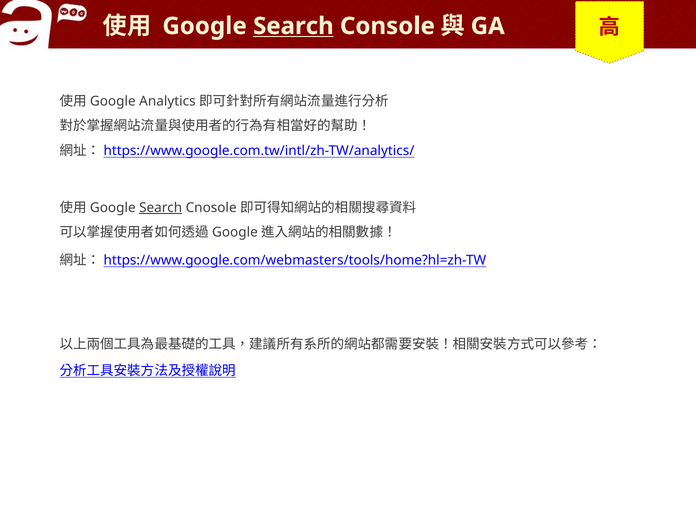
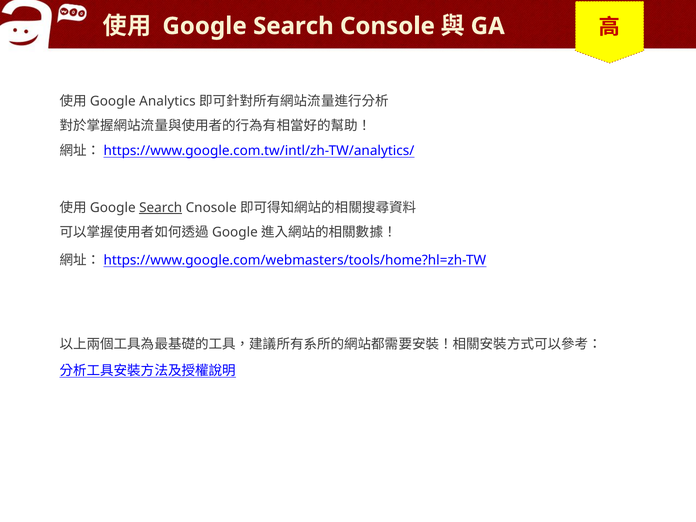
Search at (293, 26) underline: present -> none
